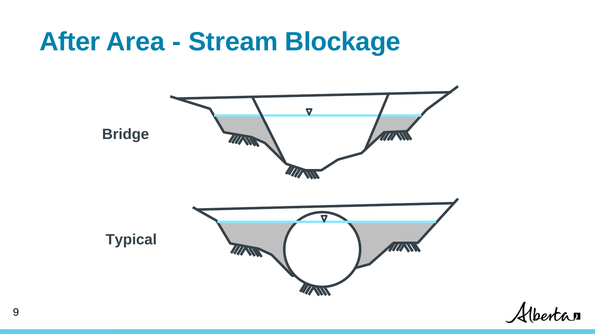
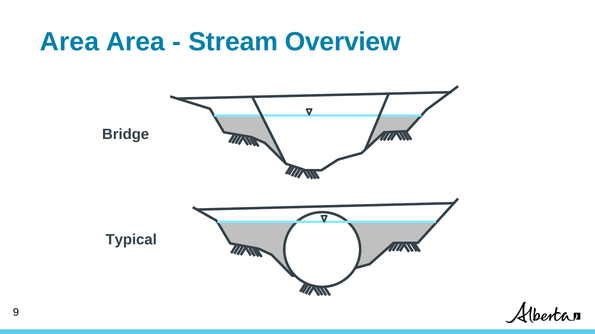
After at (70, 42): After -> Area
Blockage: Blockage -> Overview
